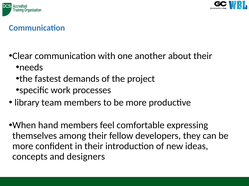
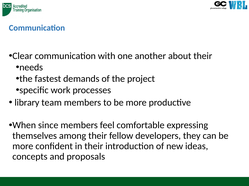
hand: hand -> since
designers: designers -> proposals
